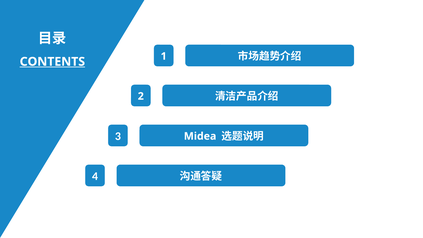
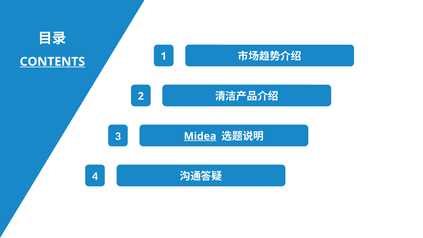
Midea underline: none -> present
